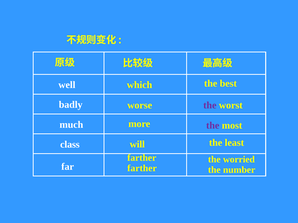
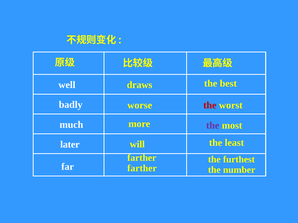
which: which -> draws
the at (210, 105) colour: purple -> red
class: class -> later
worried: worried -> furthest
